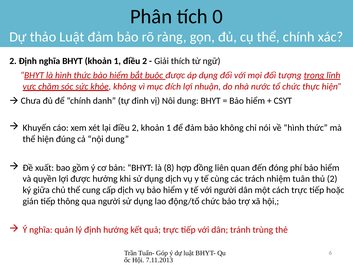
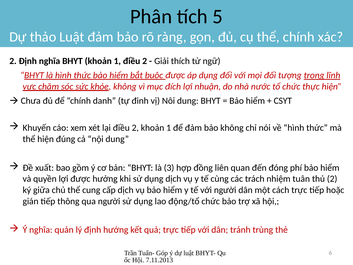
0: 0 -> 5
8: 8 -> 3
